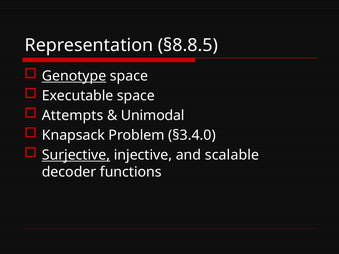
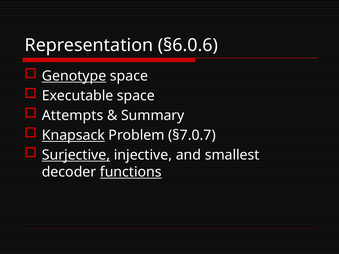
§8.8.5: §8.8.5 -> §6.0.6
Unimodal: Unimodal -> Summary
Knapsack underline: none -> present
§3.4.0: §3.4.0 -> §7.0.7
scalable: scalable -> smallest
functions underline: none -> present
